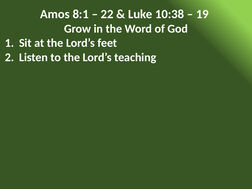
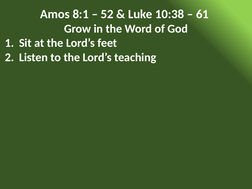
22: 22 -> 52
19: 19 -> 61
